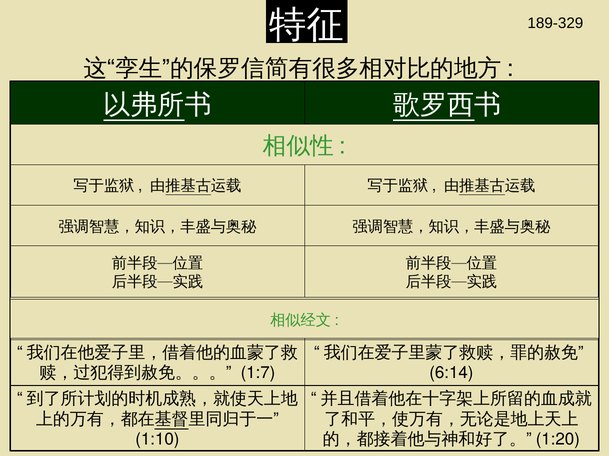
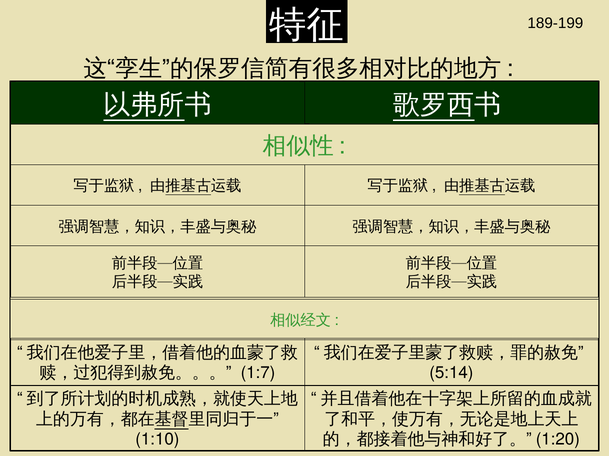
189-329: 189-329 -> 189-199
6:14: 6:14 -> 5:14
